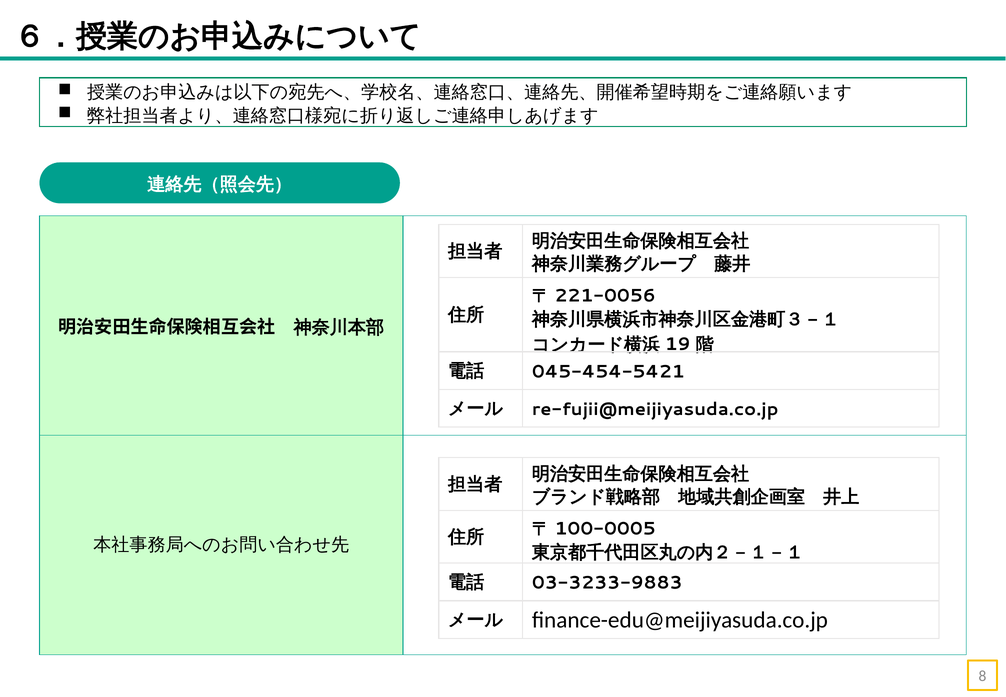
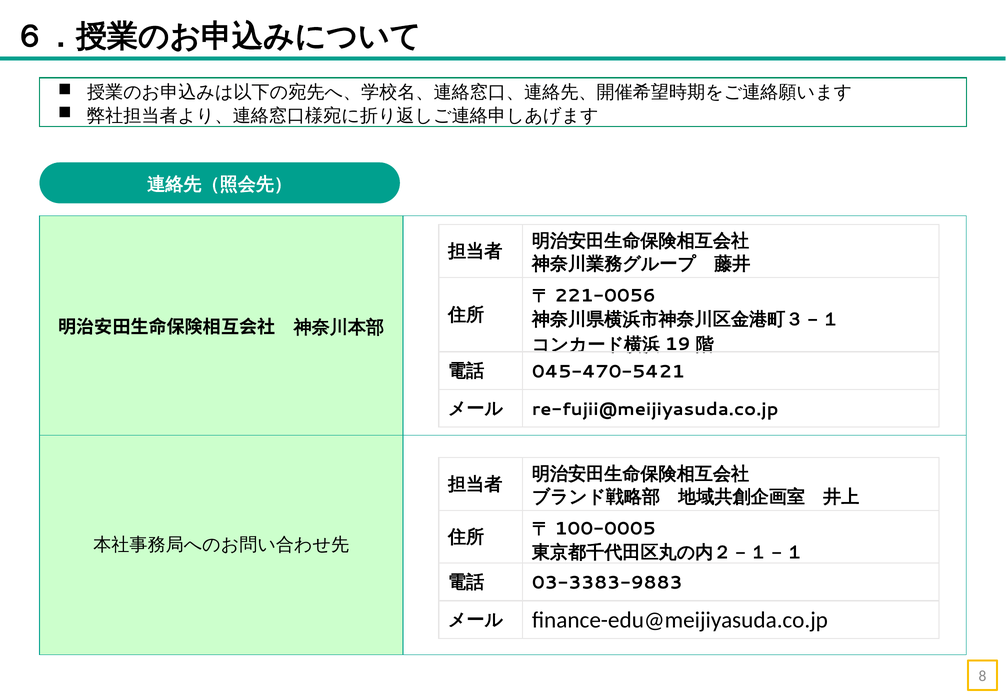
045-454-5421: 045-454-5421 -> 045-470-5421
03-3233-9883: 03-3233-9883 -> 03-3383-9883
